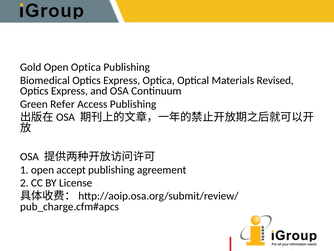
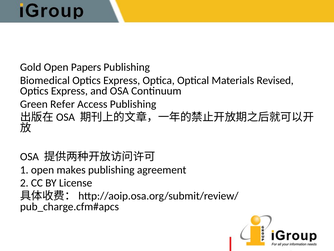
Open Optica: Optica -> Papers
accept: accept -> makes
